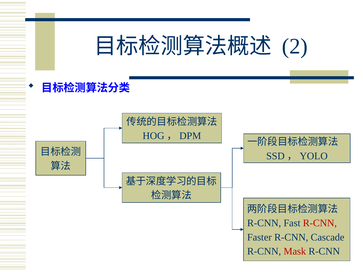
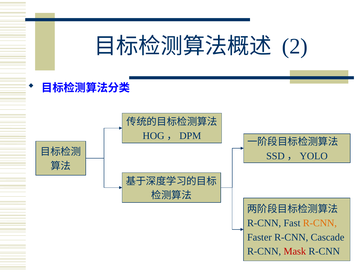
R-CNN at (320, 223) colour: red -> orange
